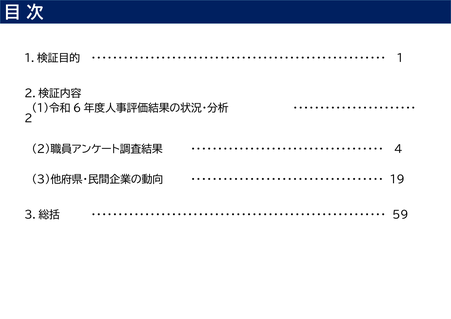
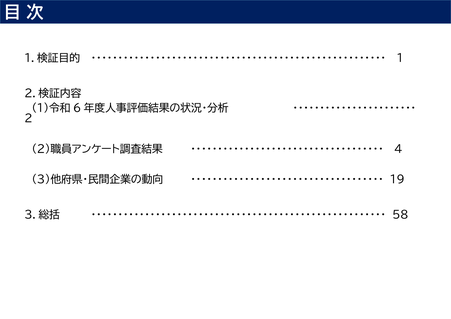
59: 59 -> 58
